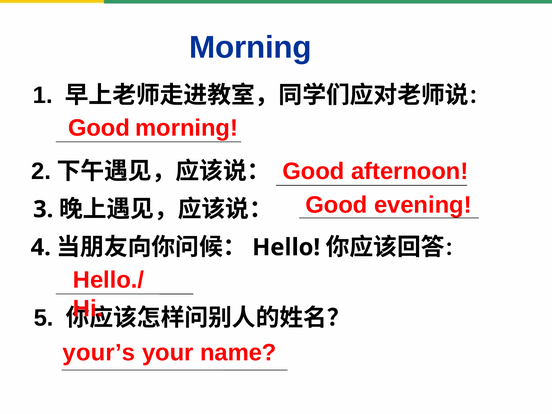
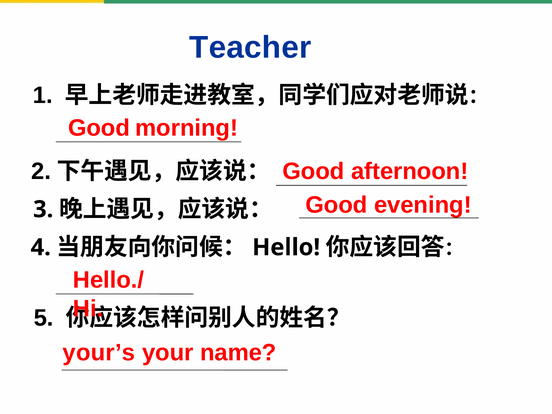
Morning at (251, 48): Morning -> Teacher
